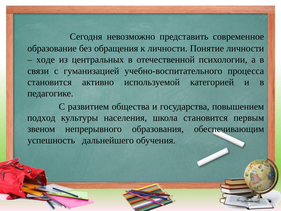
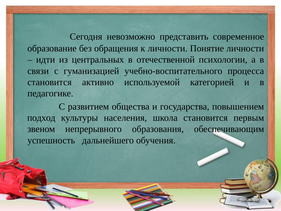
ходе: ходе -> идти
